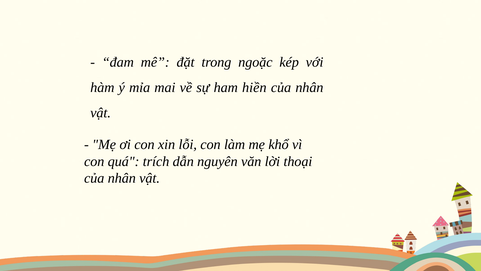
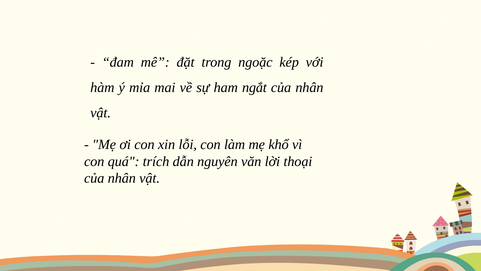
hiền: hiền -> ngắt
